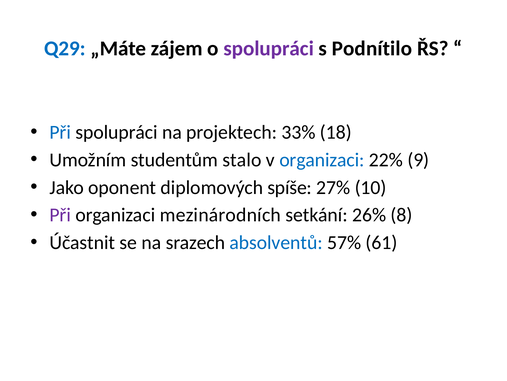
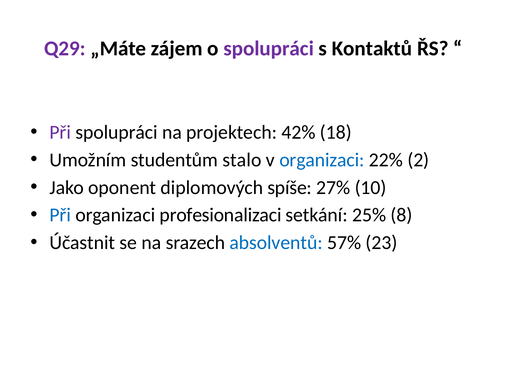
Q29 colour: blue -> purple
Podnítilo: Podnítilo -> Kontaktů
Při at (60, 132) colour: blue -> purple
33%: 33% -> 42%
9: 9 -> 2
Při at (60, 215) colour: purple -> blue
mezinárodních: mezinárodních -> profesionalizaci
26%: 26% -> 25%
61: 61 -> 23
